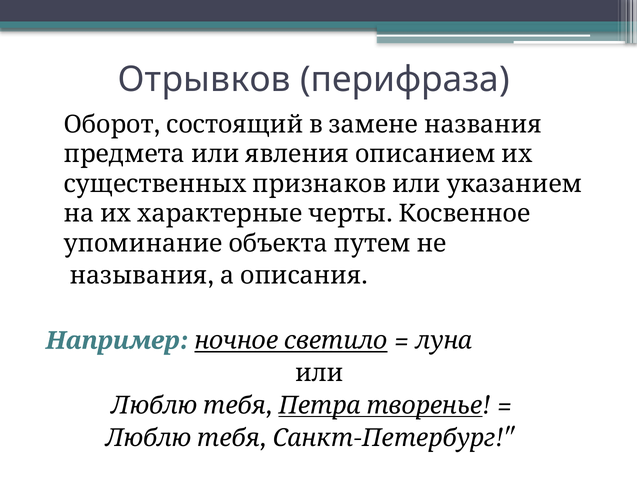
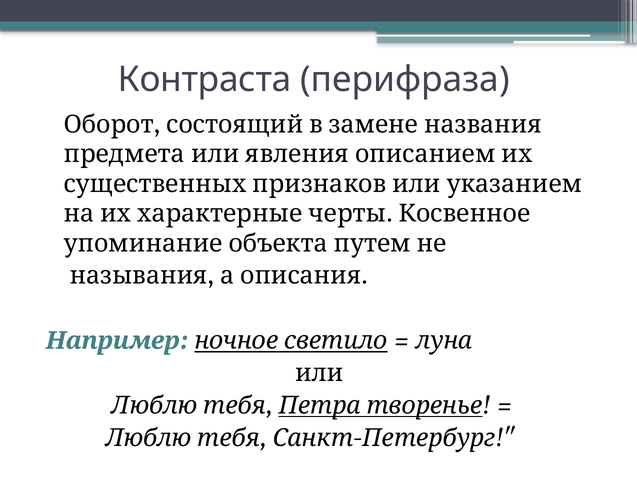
Отрывков: Отрывков -> Контраста
